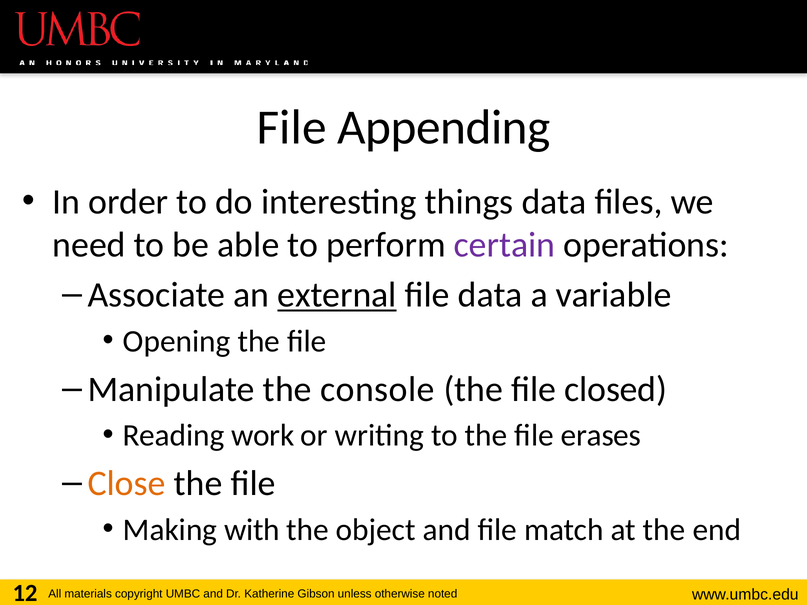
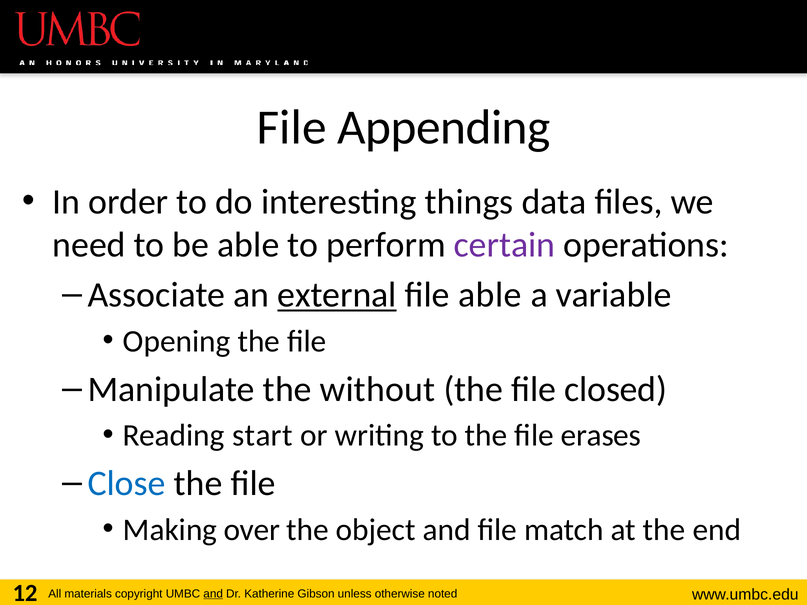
file data: data -> able
console: console -> without
work: work -> start
Close colour: orange -> blue
with: with -> over
and at (213, 594) underline: none -> present
